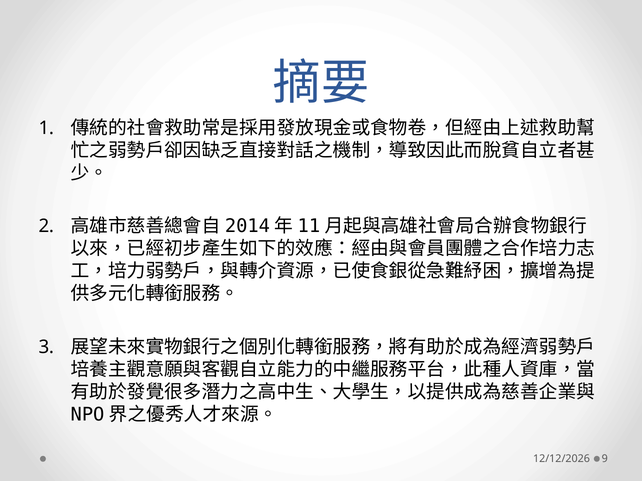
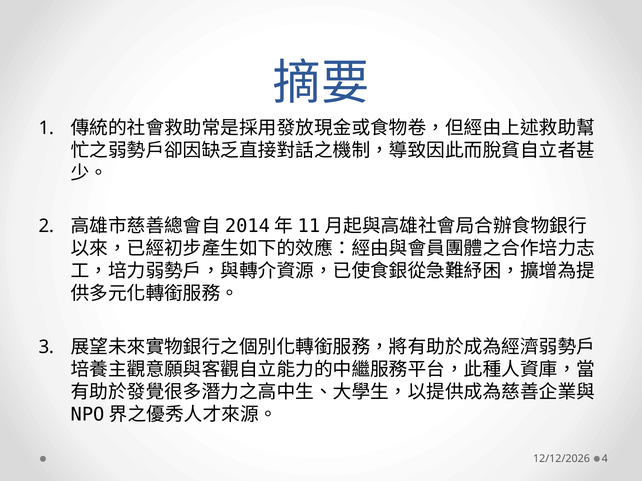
9: 9 -> 4
